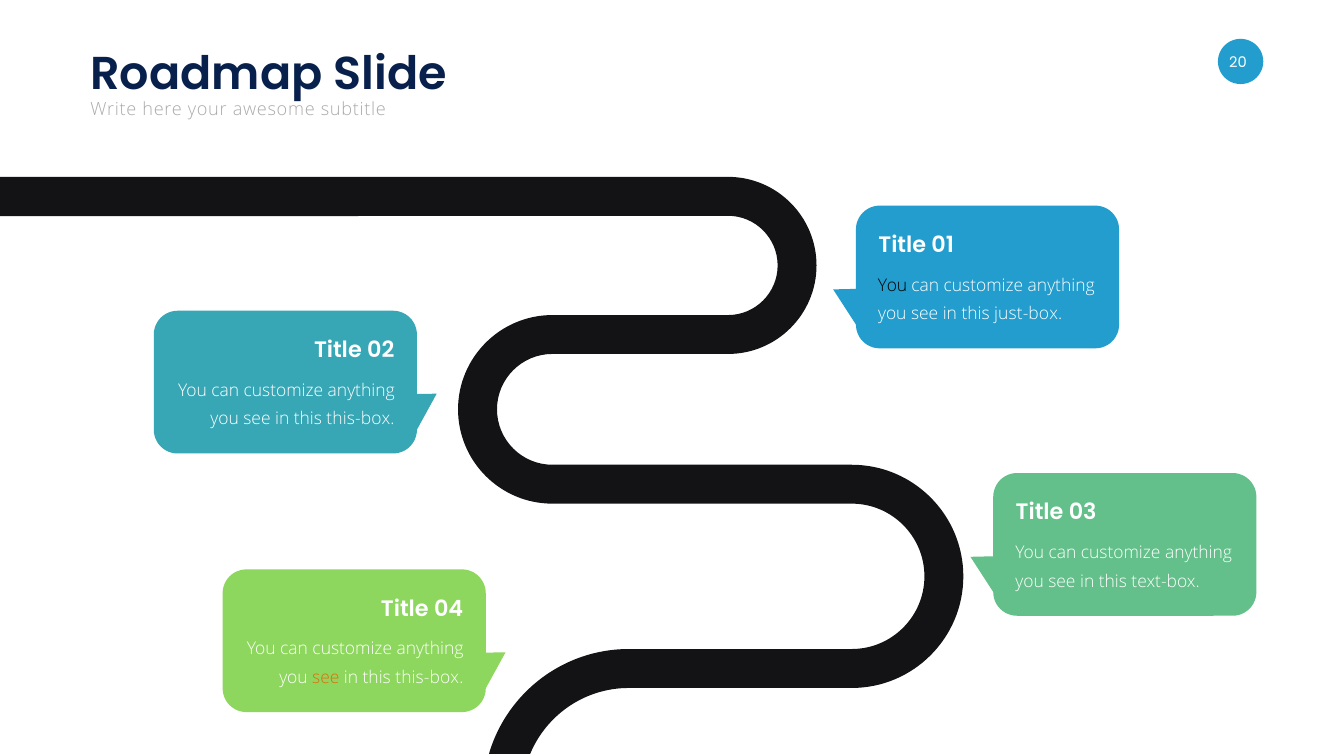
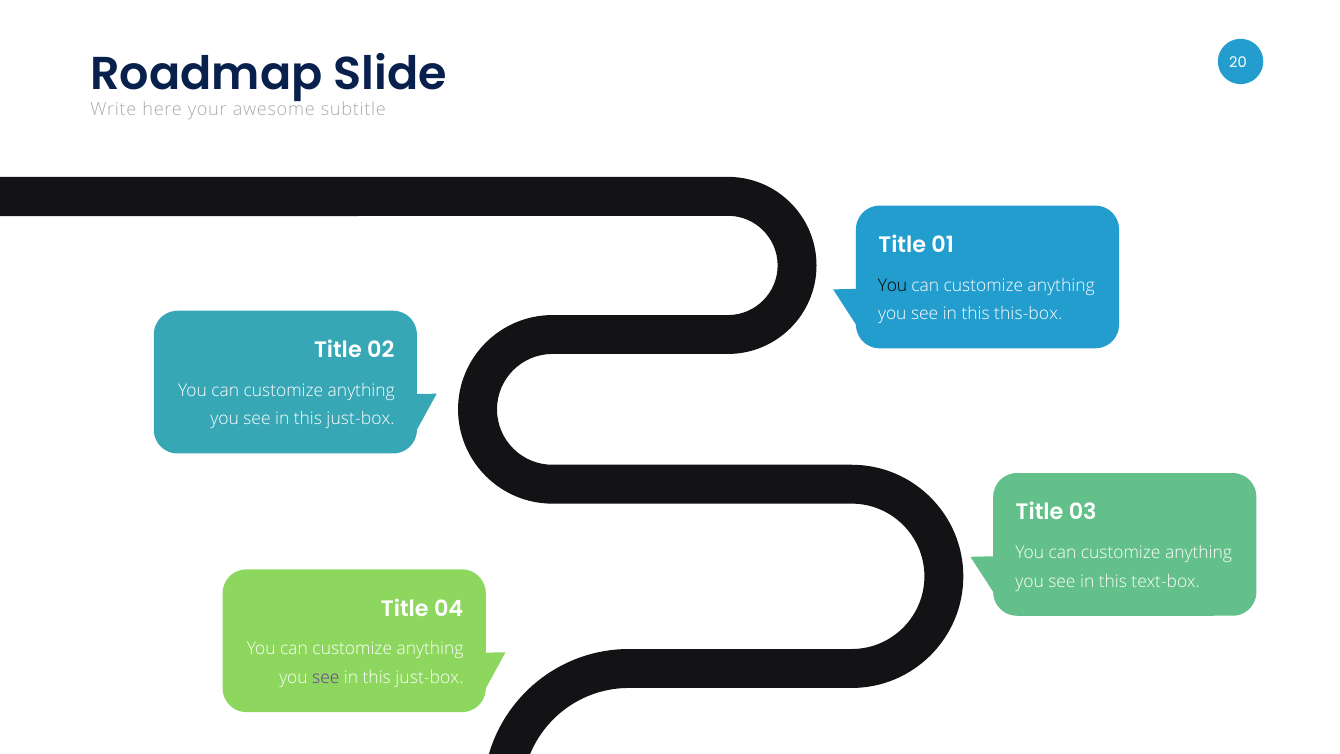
just-box: just-box -> this-box
this-box at (361, 419): this-box -> just-box
see at (326, 678) colour: orange -> purple
this-box at (429, 678): this-box -> just-box
